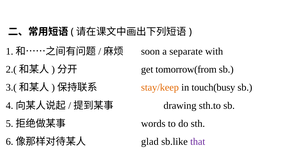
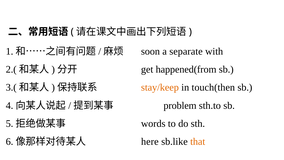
tomorrow(from: tomorrow(from -> happened(from
touch(busy: touch(busy -> touch(then
drawing: drawing -> problem
glad: glad -> here
that colour: purple -> orange
